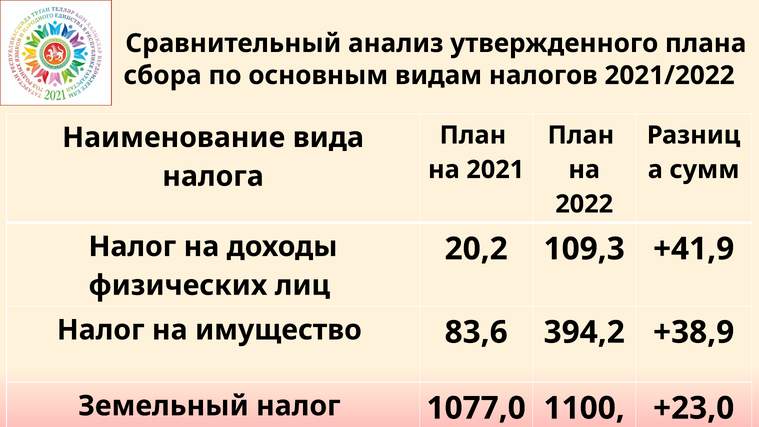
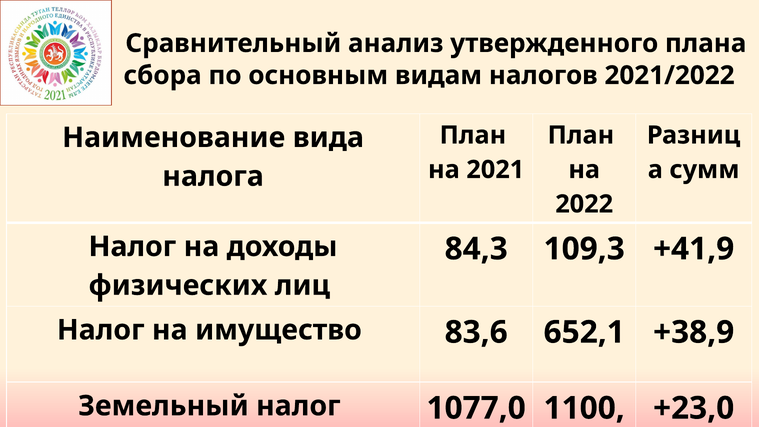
20,2: 20,2 -> 84,3
394,2: 394,2 -> 652,1
